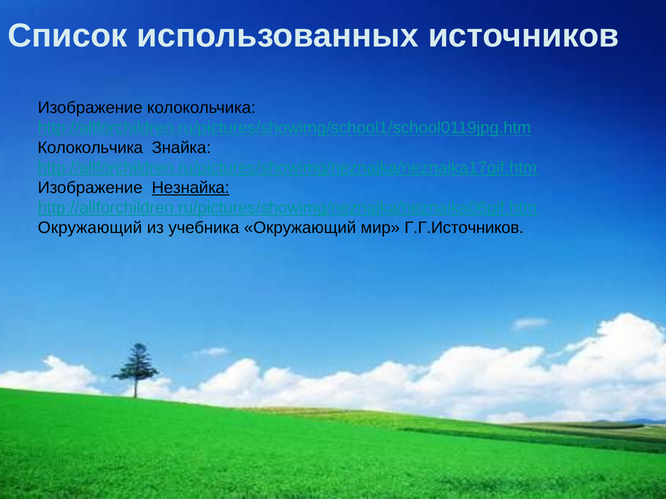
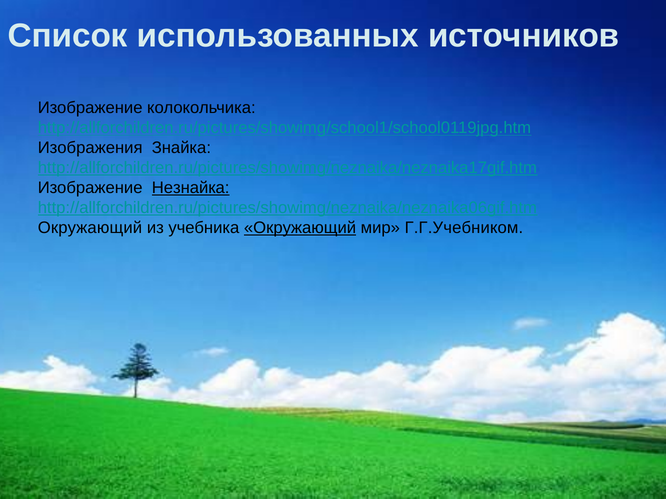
Колокольчика at (90, 148): Колокольчика -> Изображения
Окружающий at (300, 228) underline: none -> present
Г.Г.Источников: Г.Г.Источников -> Г.Г.Учебником
